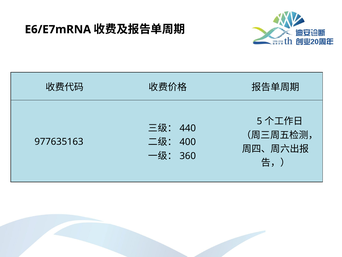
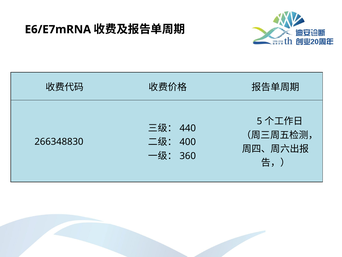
977635163: 977635163 -> 266348830
